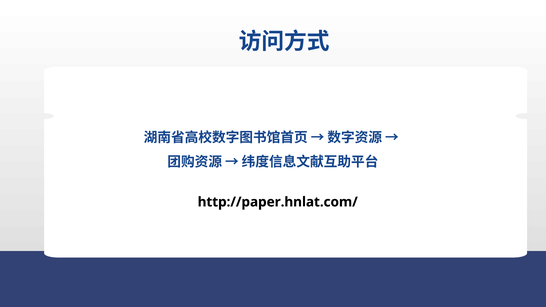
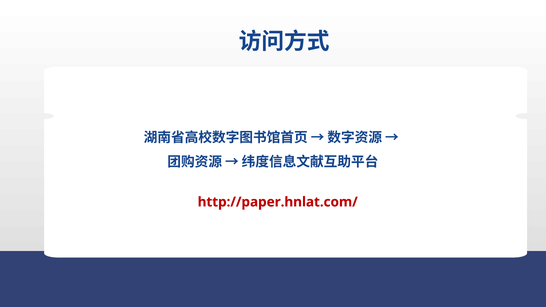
http://paper.hnlat.com/ colour: black -> red
